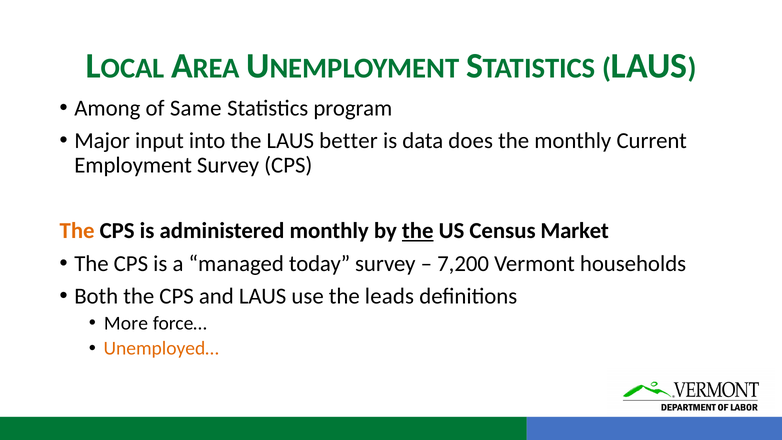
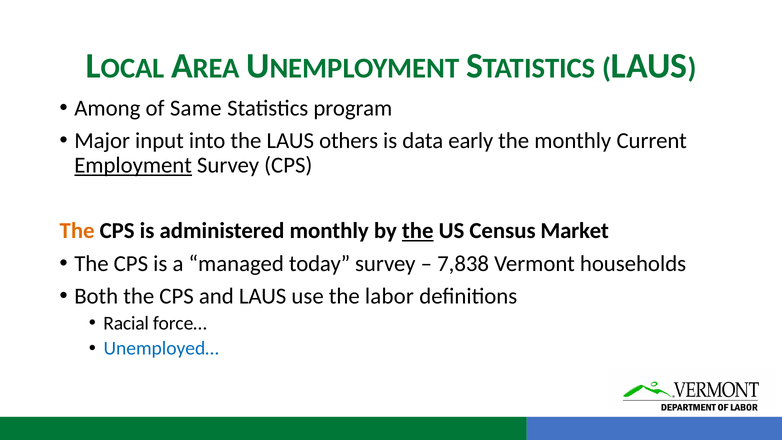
better: better -> others
does: does -> early
Employment underline: none -> present
7,200: 7,200 -> 7,838
leads: leads -> labor
More: More -> Racial
Unemployed… colour: orange -> blue
